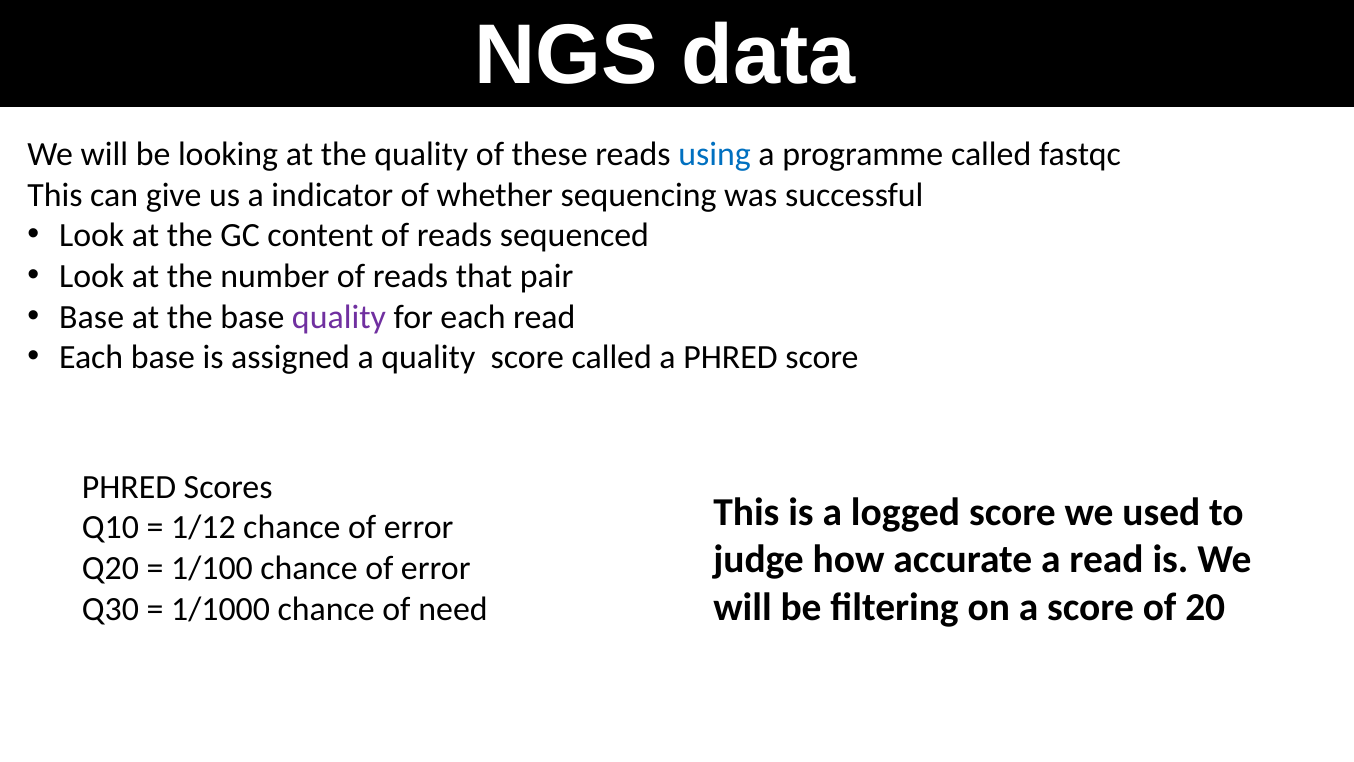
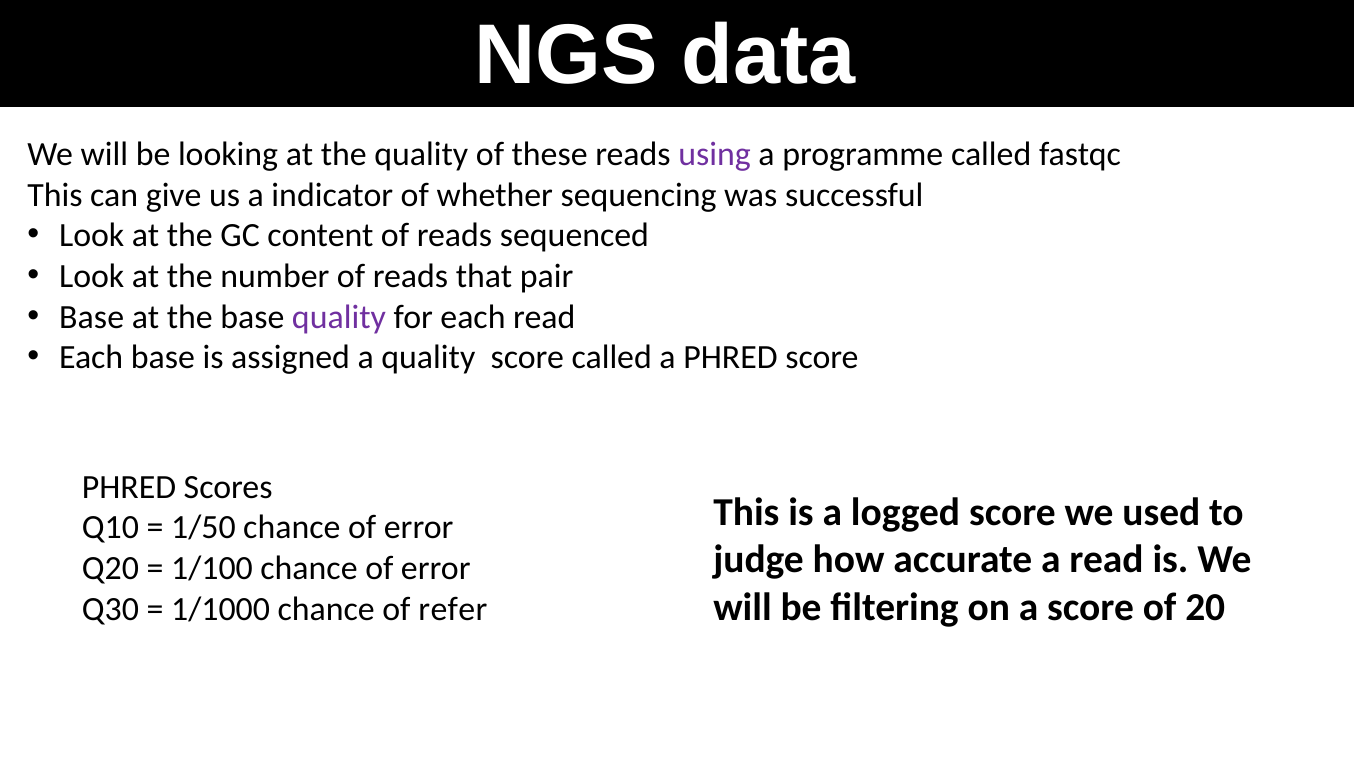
using colour: blue -> purple
1/12: 1/12 -> 1/50
need: need -> refer
